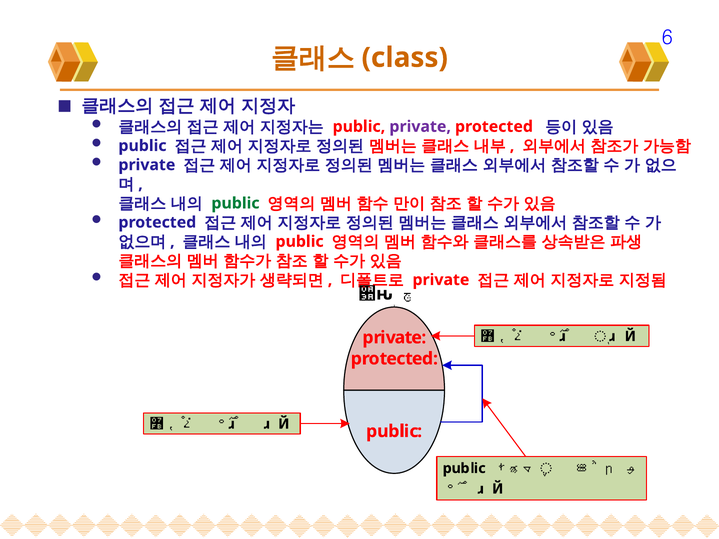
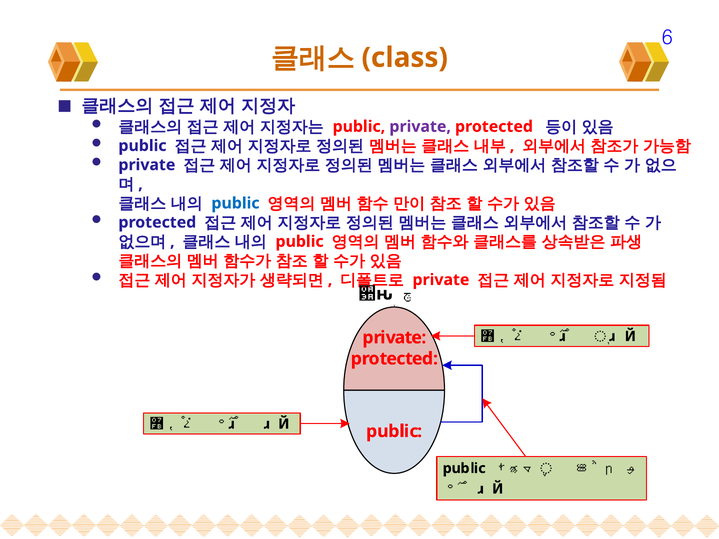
public at (235, 203) colour: green -> blue
